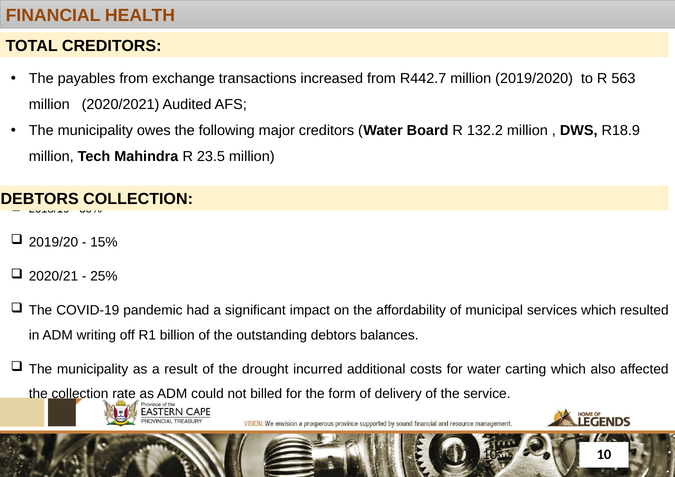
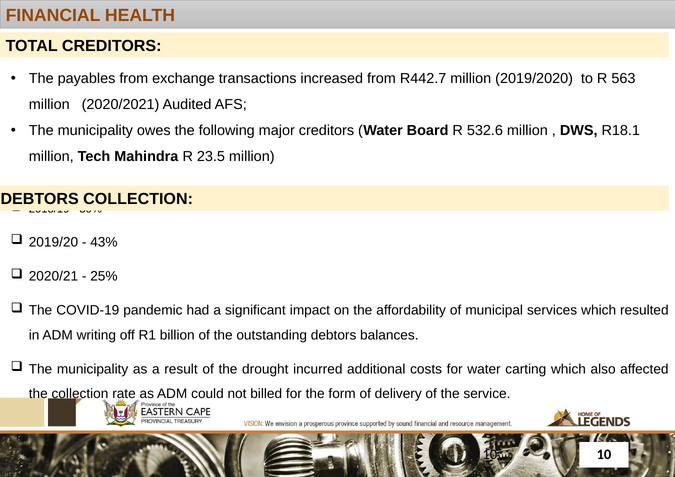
132.2: 132.2 -> 532.6
R18.9: R18.9 -> R18.1
15%: 15% -> 43%
